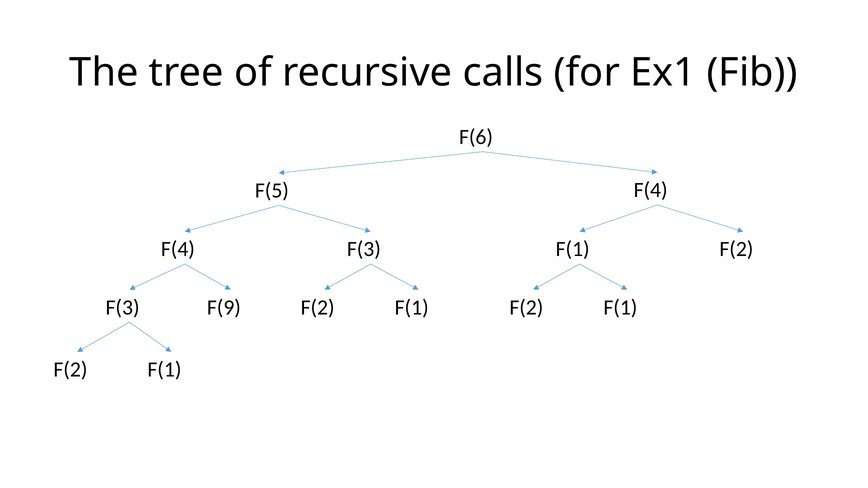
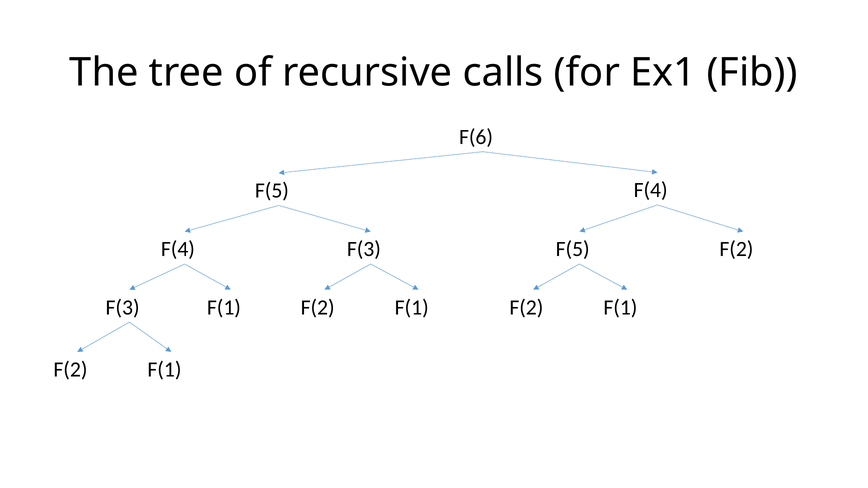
F(3 F(1: F(1 -> F(5
F(3 F(9: F(9 -> F(1
